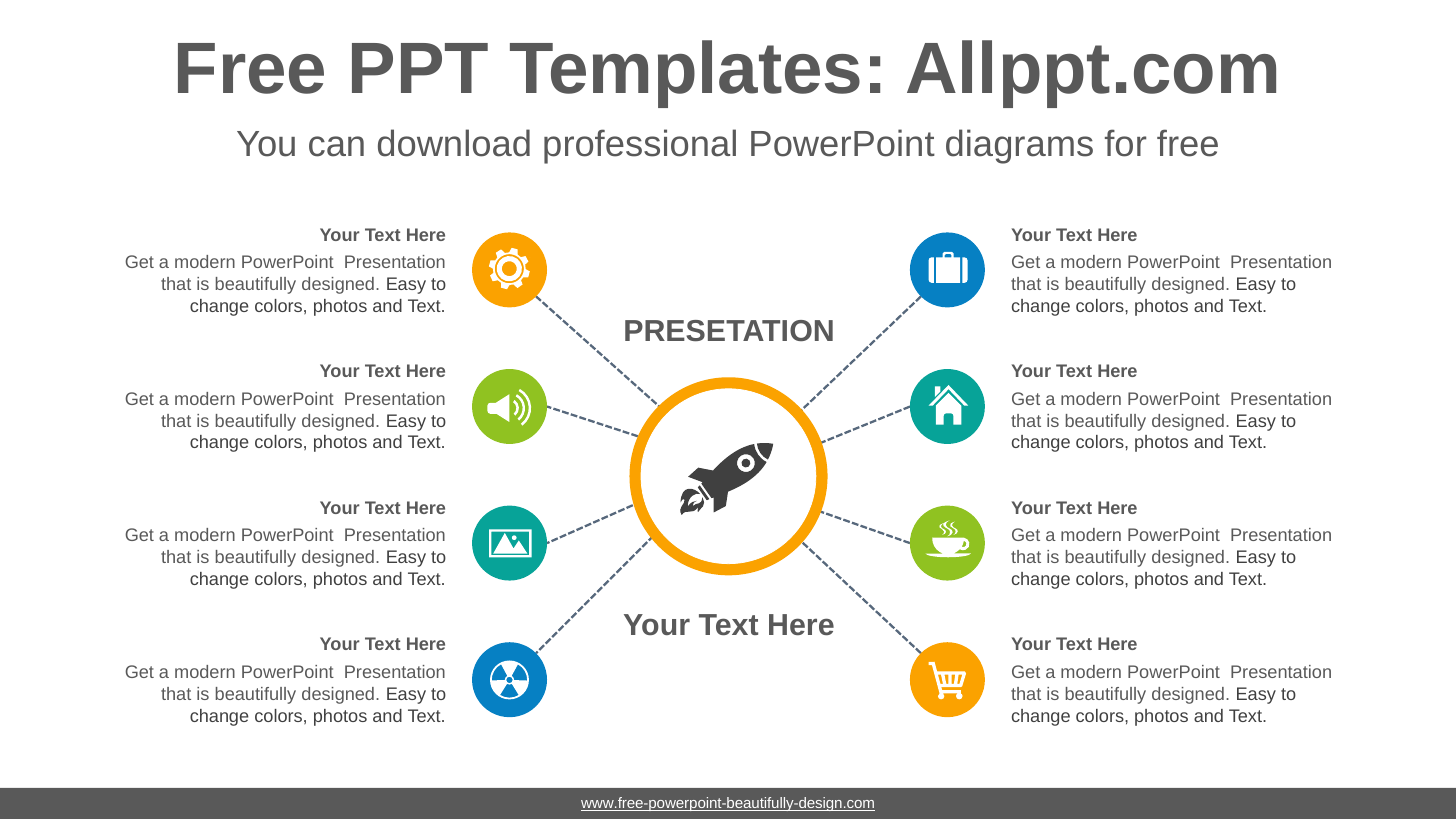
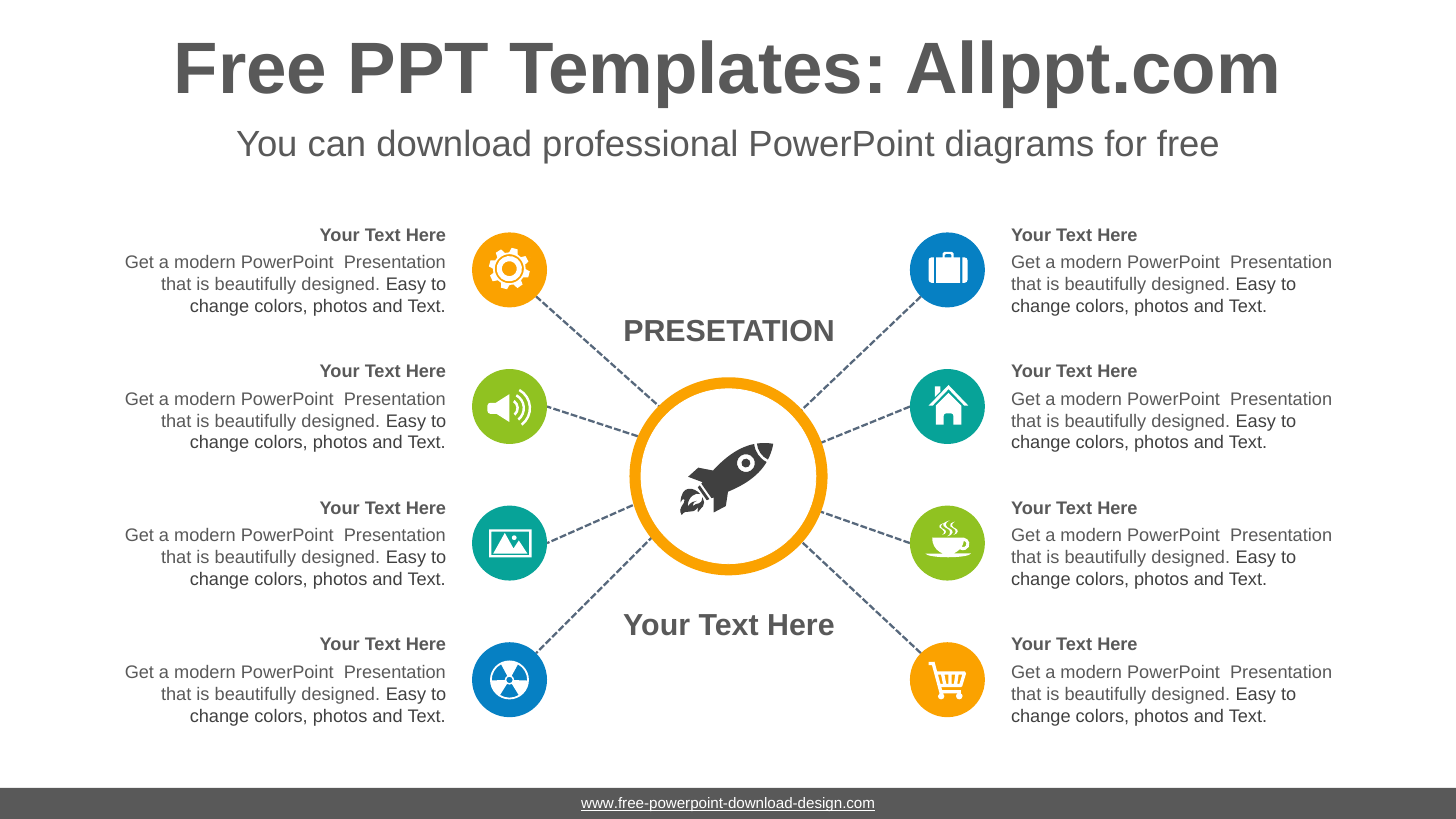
www.free-powerpoint-beautifully-design.com: www.free-powerpoint-beautifully-design.com -> www.free-powerpoint-download-design.com
